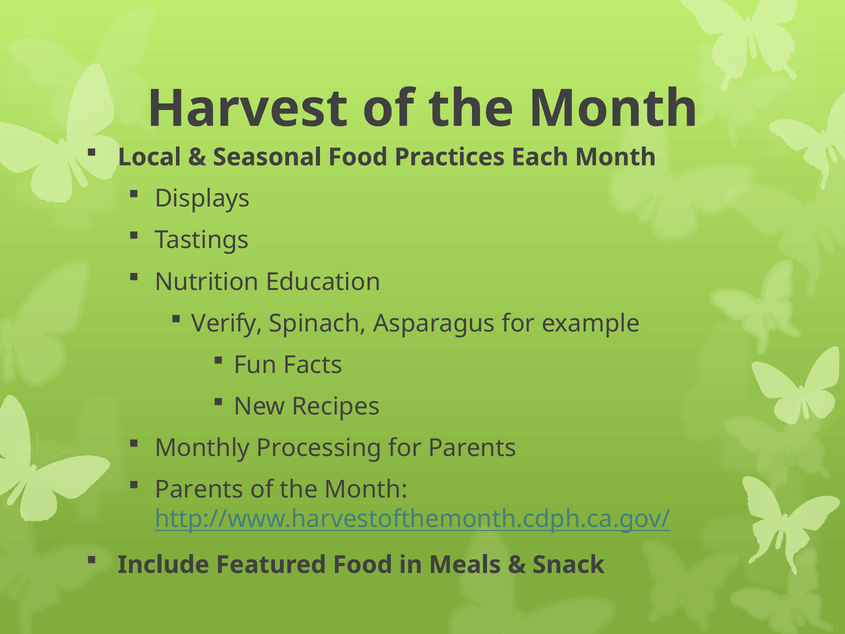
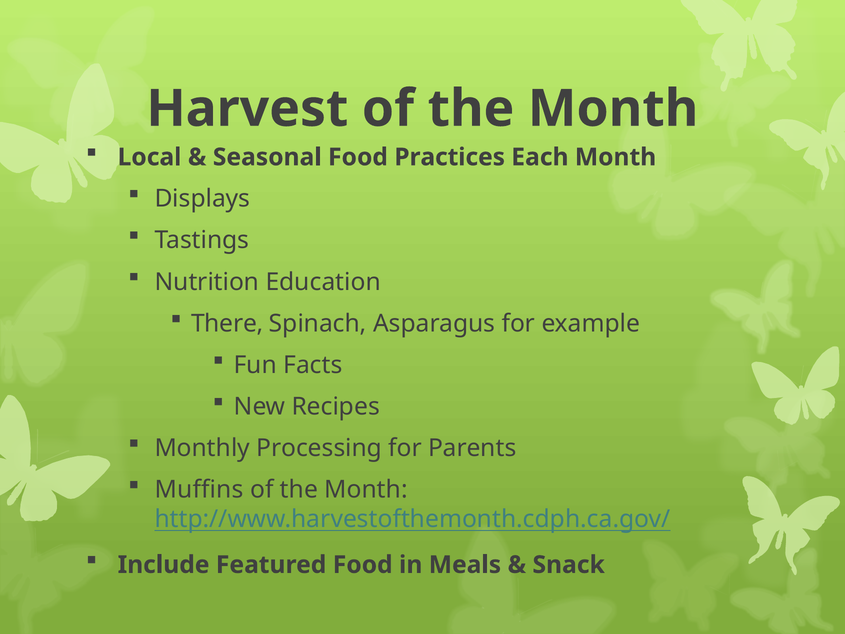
Verify: Verify -> There
Parents at (199, 490): Parents -> Muffins
